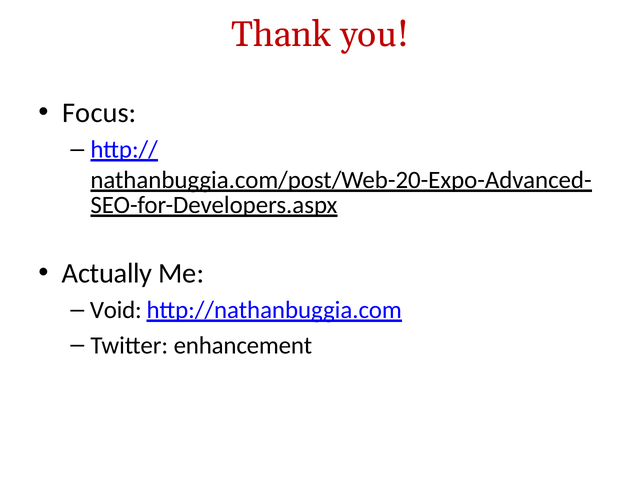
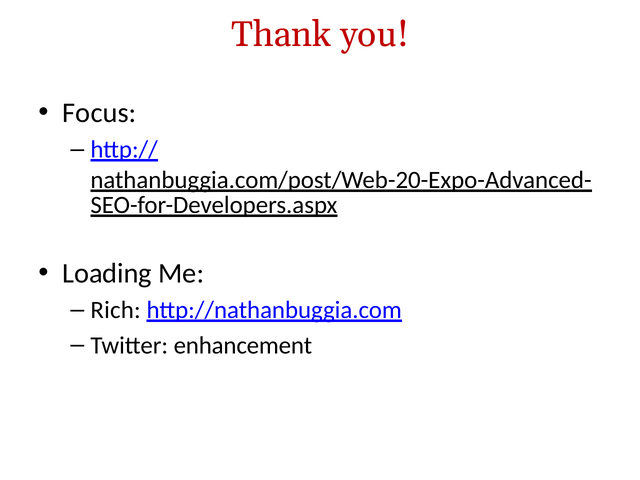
Actually: Actually -> Loading
Void: Void -> Rich
